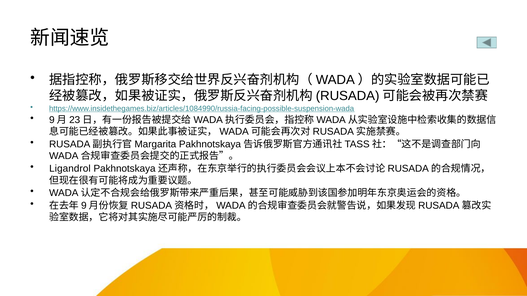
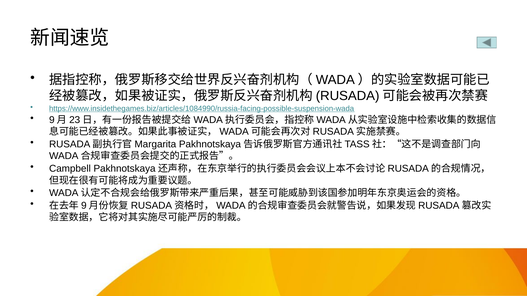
Ligandrol: Ligandrol -> Campbell
